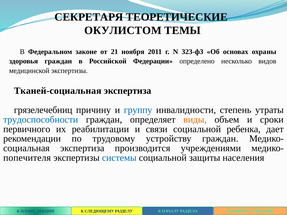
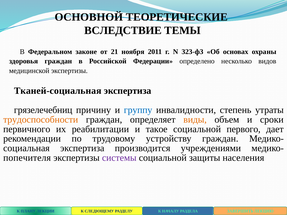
СЕКРЕТАРЯ: СЕКРЕТАРЯ -> ОСНОВНОЙ
ОКУЛИСТОМ: ОКУЛИСТОМ -> ВСЛЕДСТВИЕ
трудоспособности colour: blue -> orange
связи: связи -> такое
ребенка: ребенка -> первого
системы colour: blue -> purple
